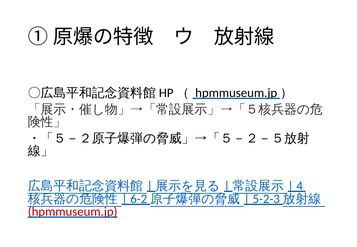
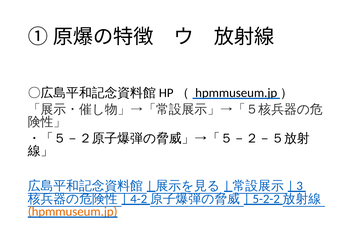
4: 4 -> 3
6-2: 6-2 -> 4-2
5-2-3: 5-2-3 -> 5-2-2
hpmmuseum.jp at (73, 212) colour: red -> orange
